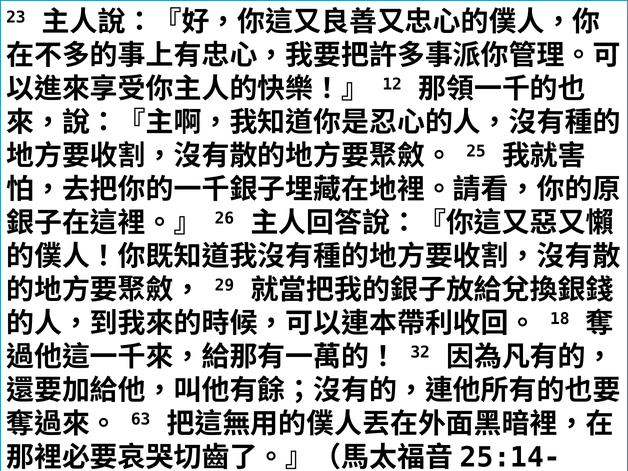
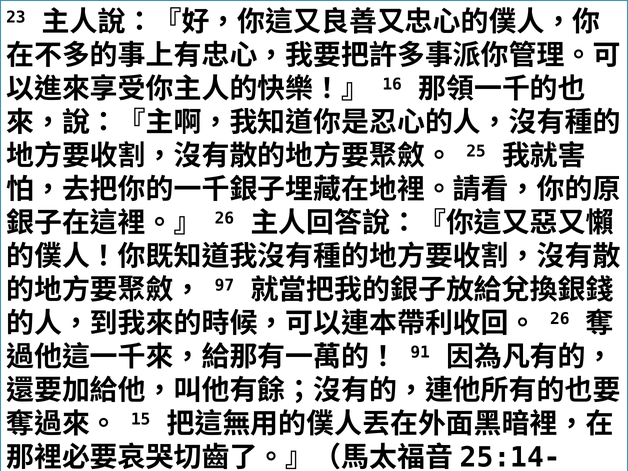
12: 12 -> 16
29: 29 -> 97
18 at (560, 319): 18 -> 26
32: 32 -> 91
63: 63 -> 15
